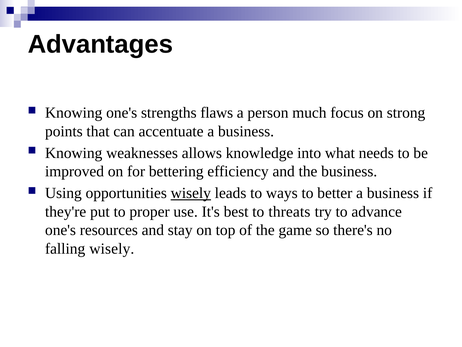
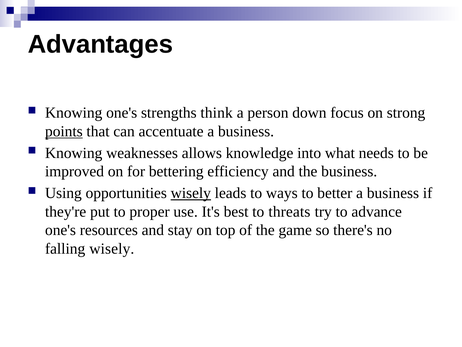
flaws: flaws -> think
much: much -> down
points underline: none -> present
